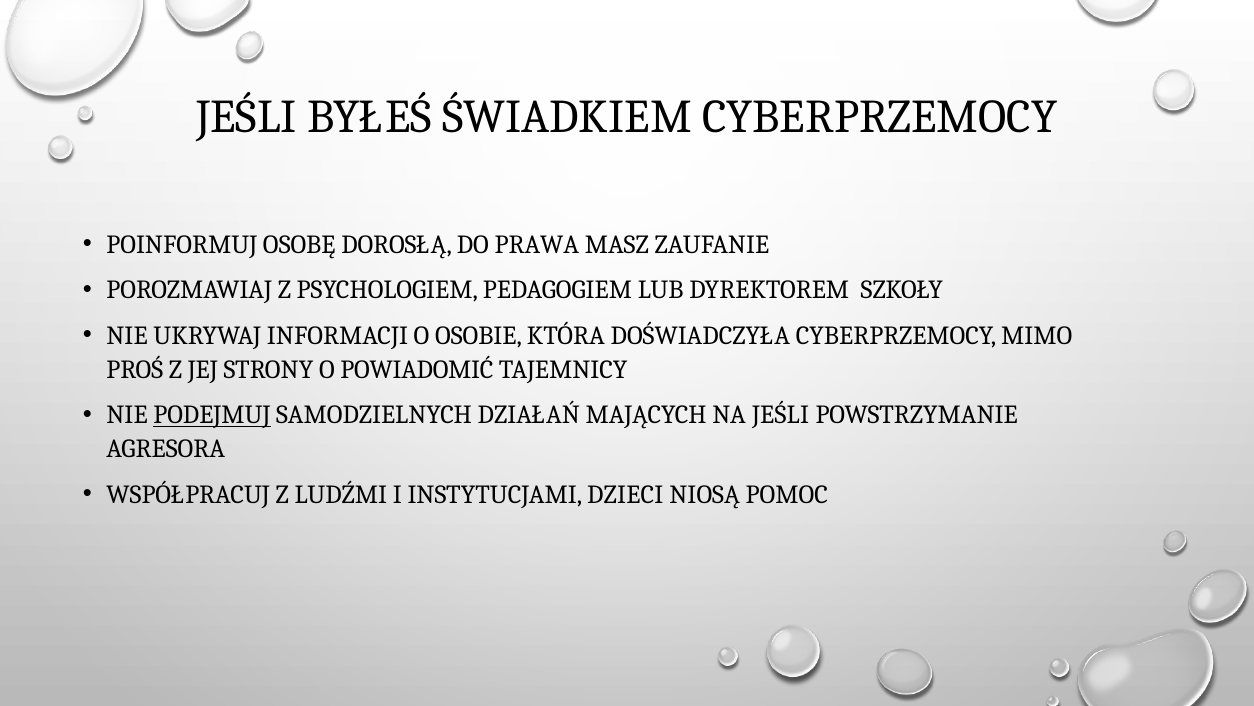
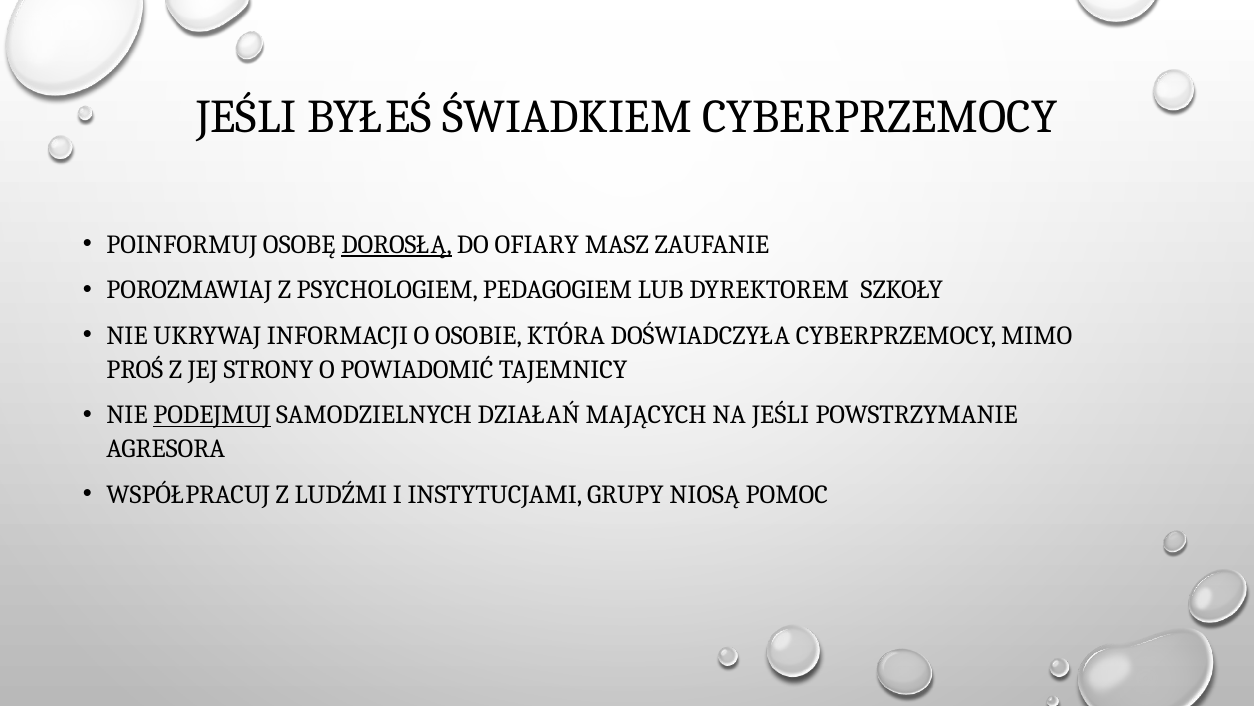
DOROSŁĄ underline: none -> present
PRAWA: PRAWA -> OFIARY
DZIECI: DZIECI -> GRUPY
